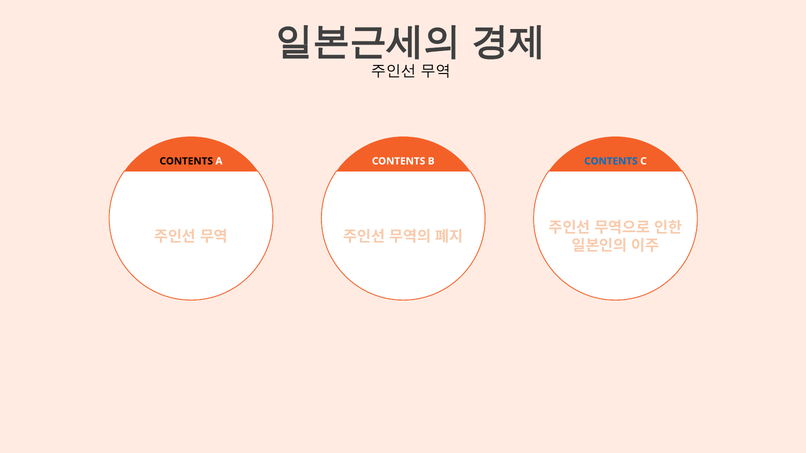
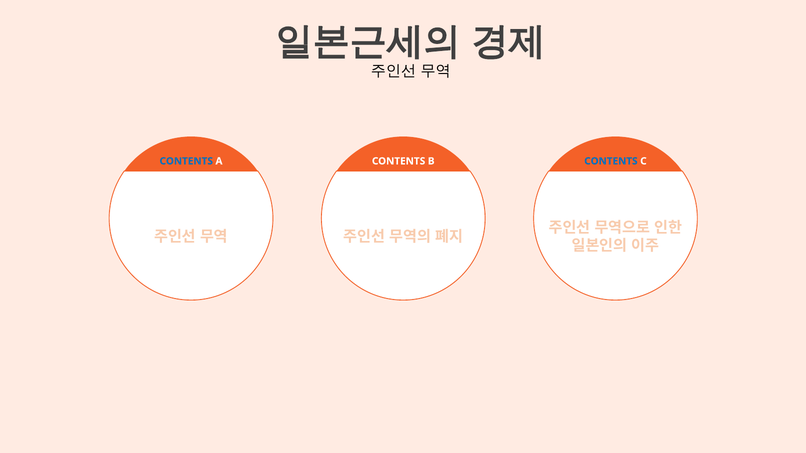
CONTENTS at (186, 161) colour: black -> blue
